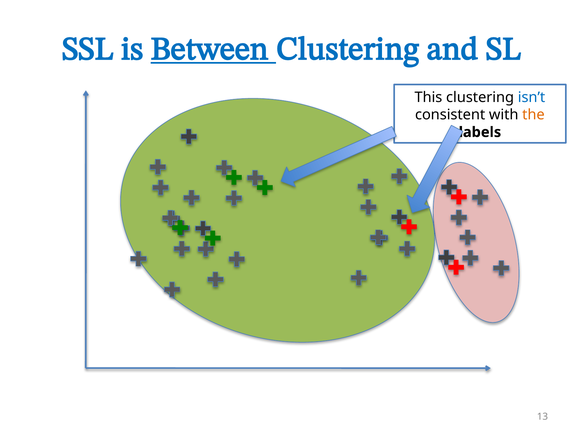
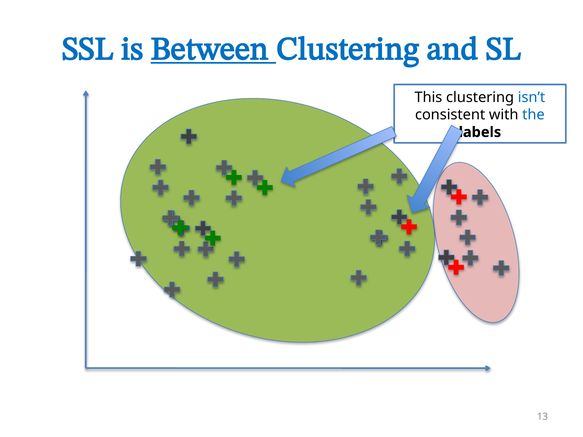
the colour: orange -> blue
